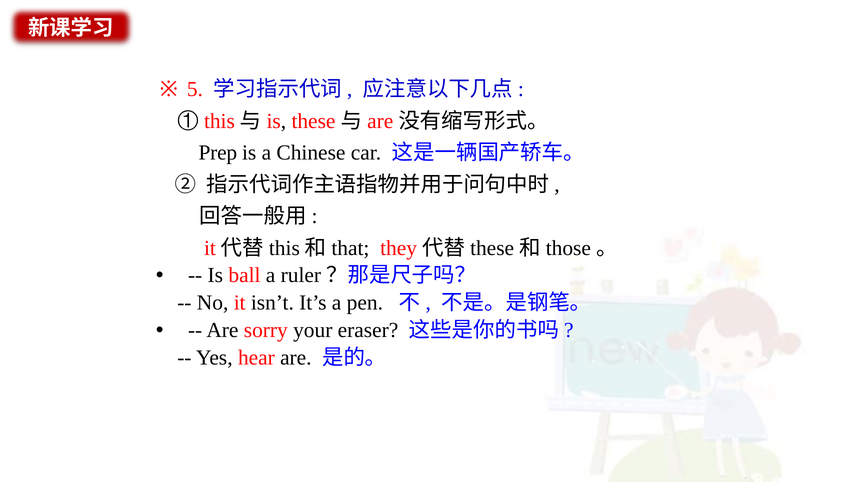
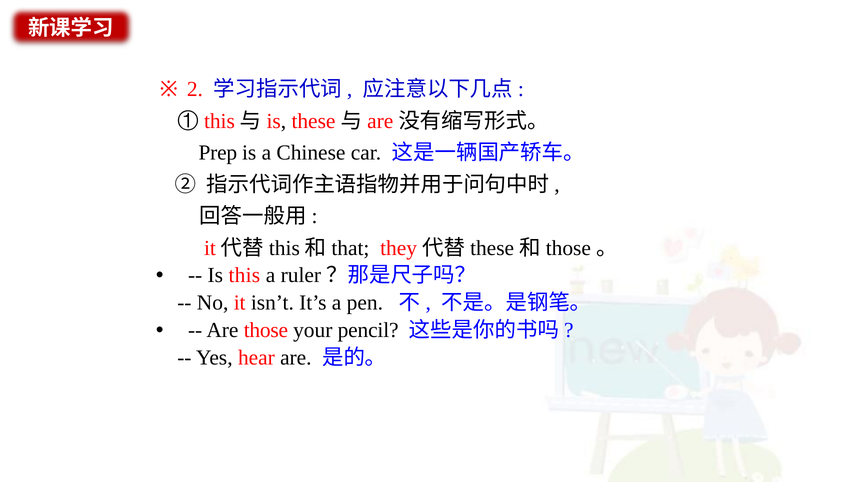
5: 5 -> 2
ball: ball -> this
sorry: sorry -> those
eraser: eraser -> pencil
